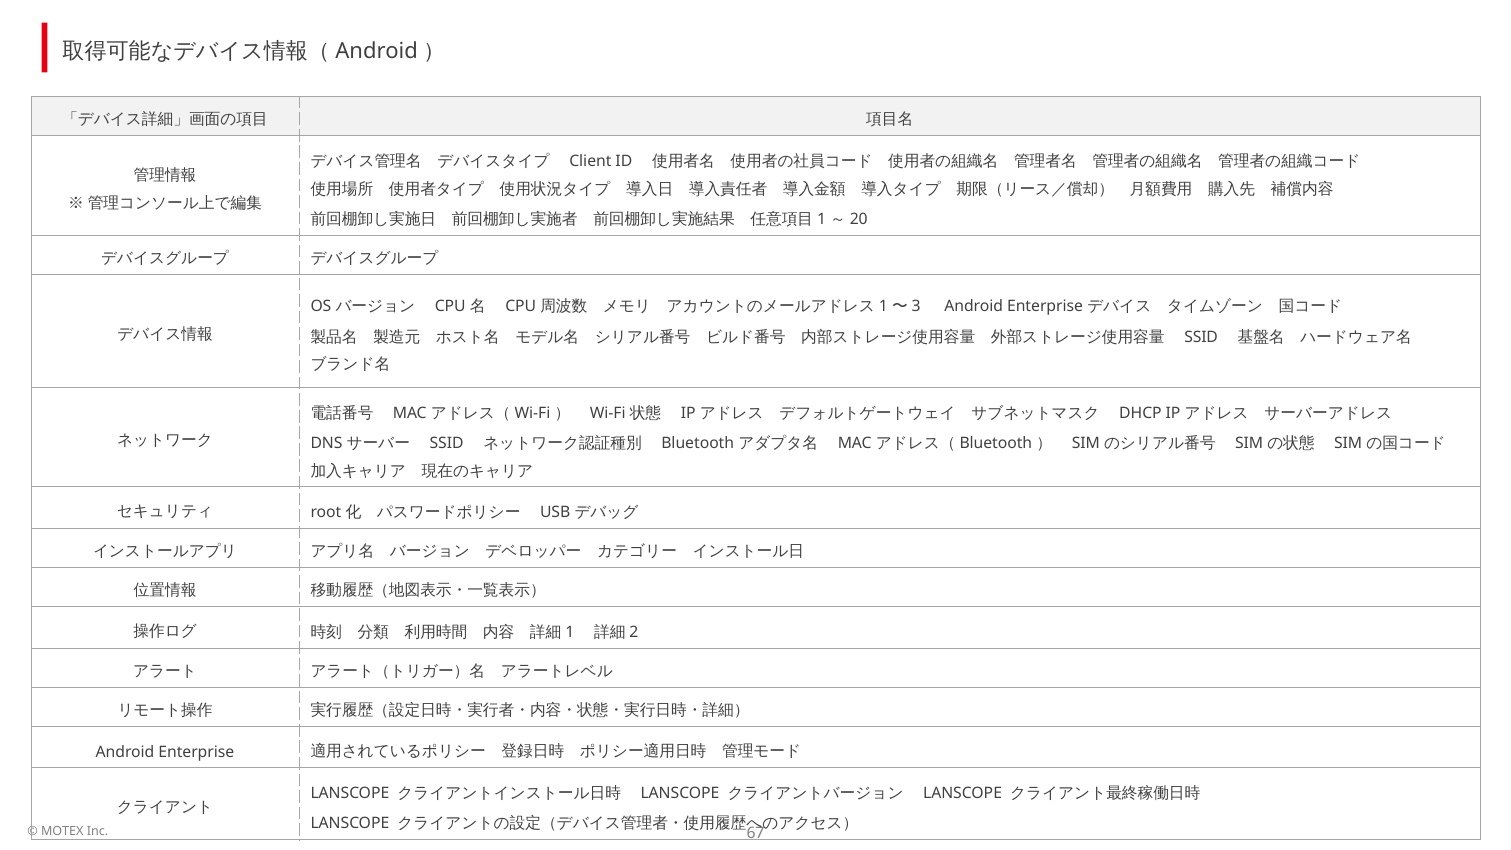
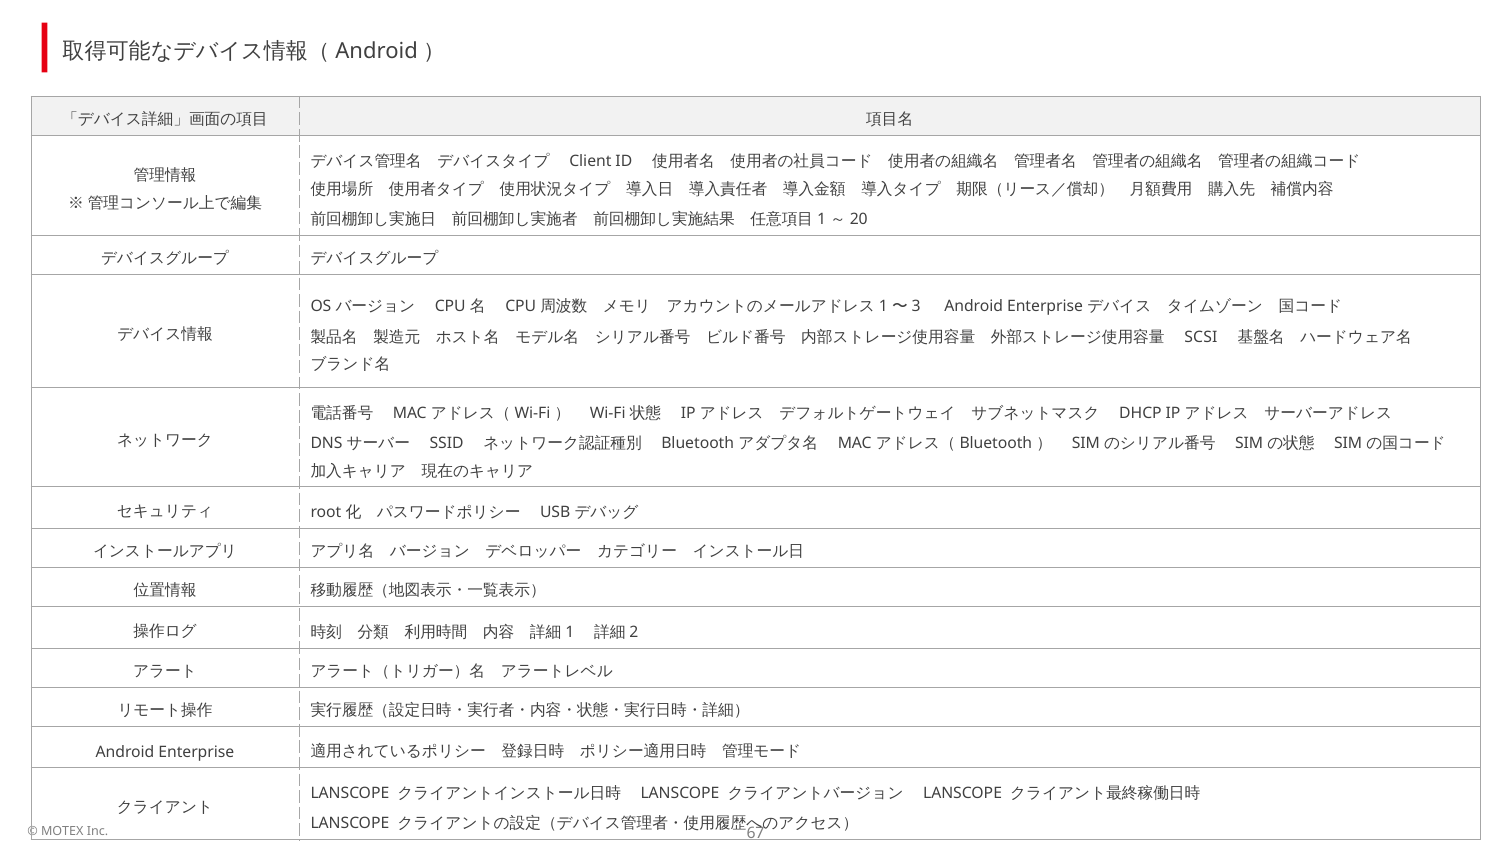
SSID at (1201, 337): SSID -> SCSI
